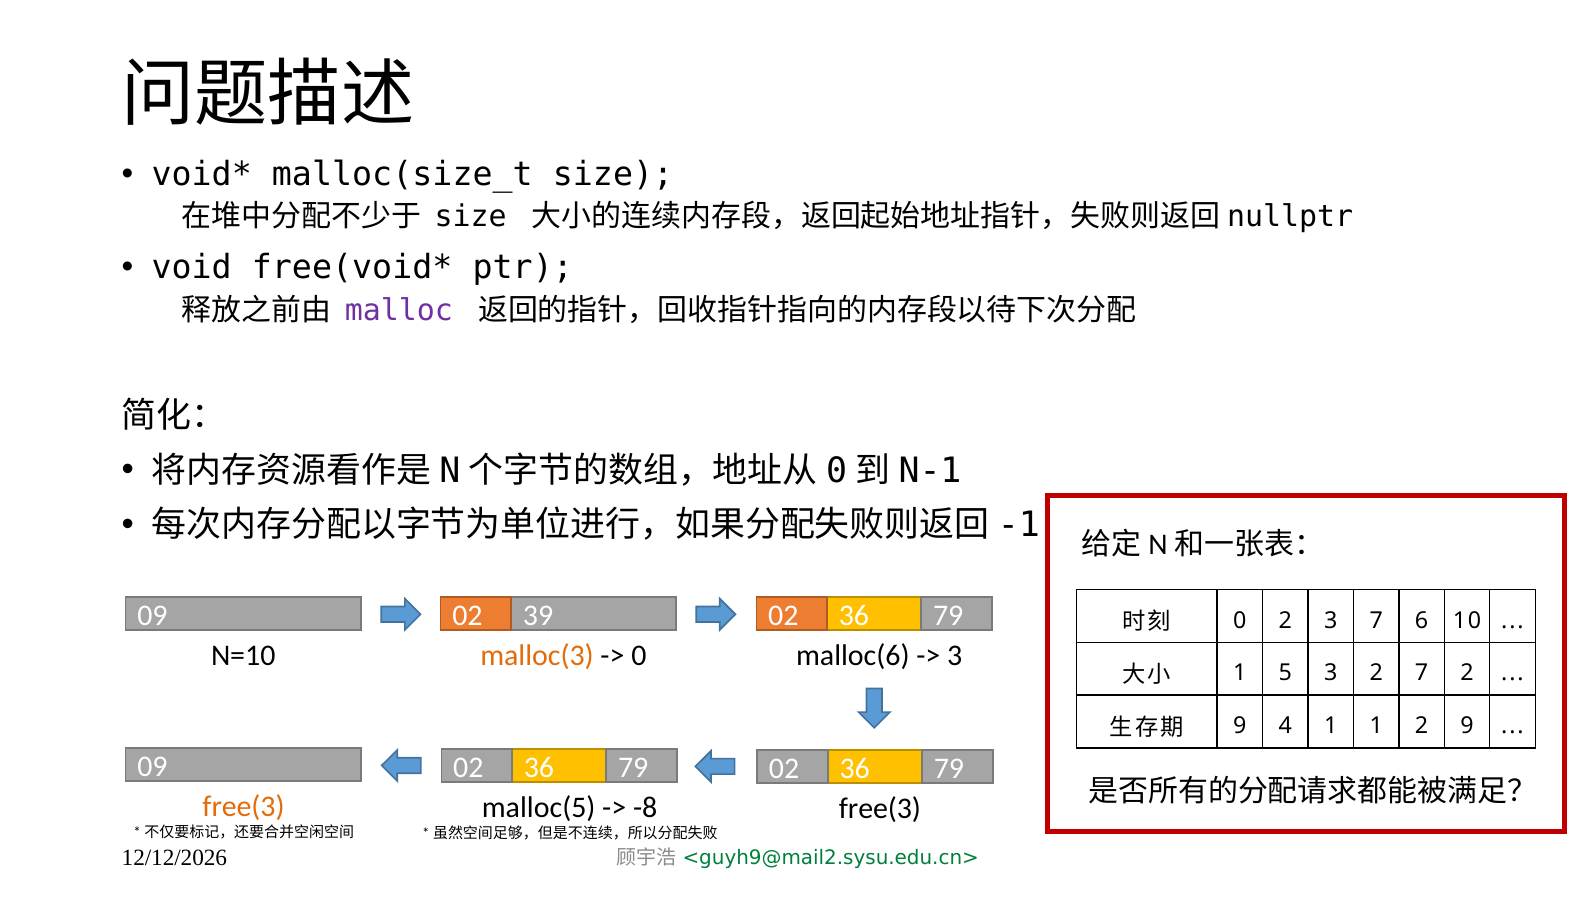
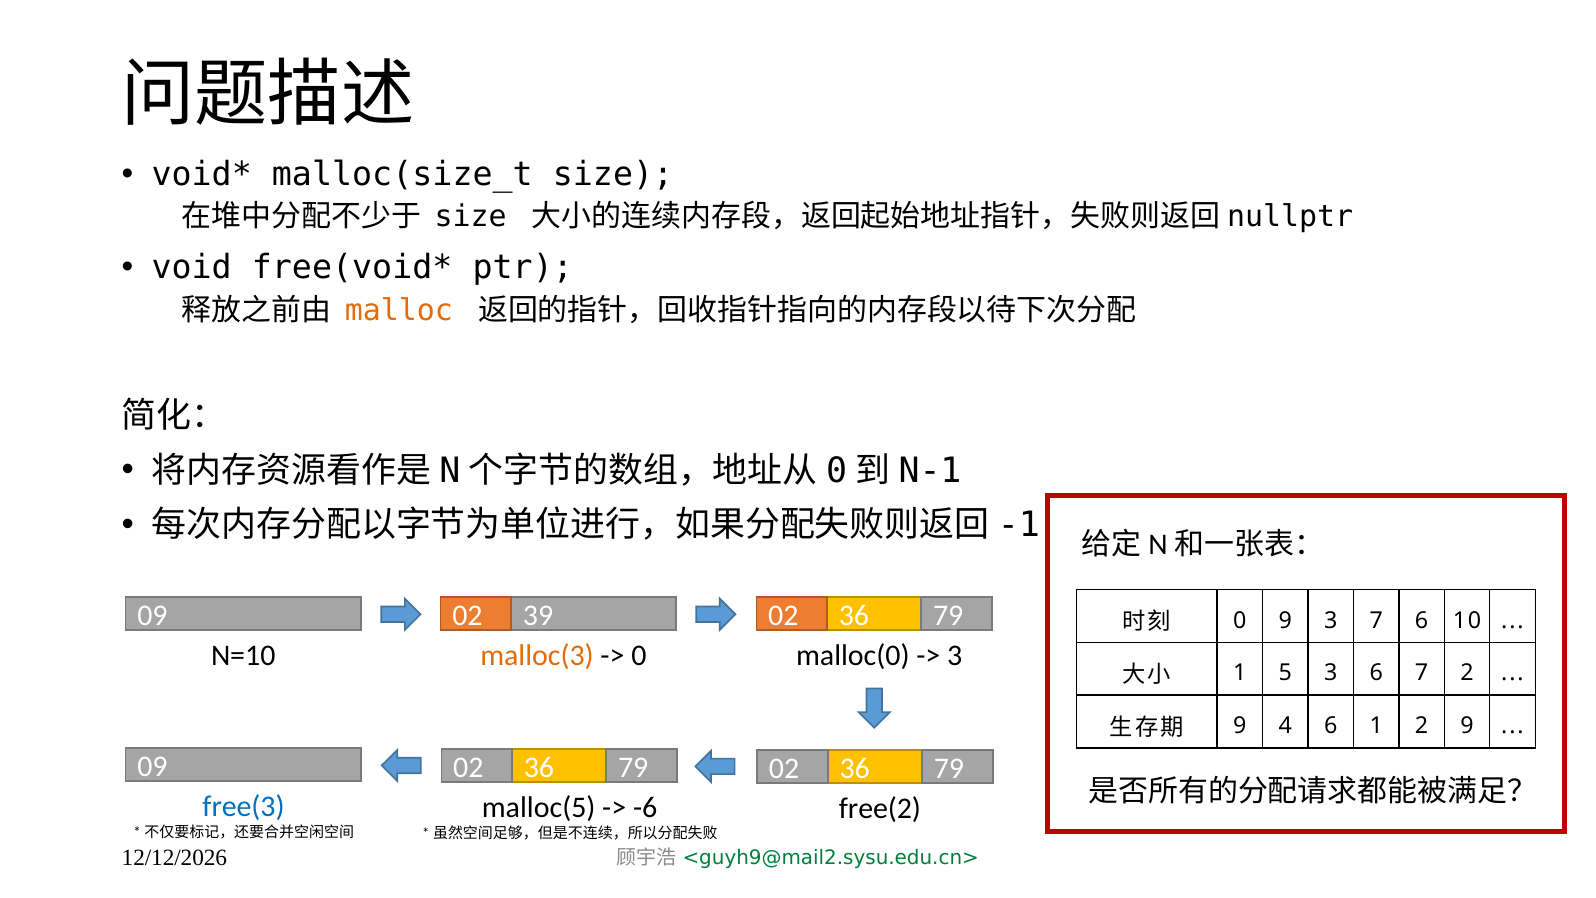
malloc colour: purple -> orange
0 2: 2 -> 9
malloc(6: malloc(6 -> malloc(0
3 2: 2 -> 6
4 1: 1 -> 6
free(3 at (244, 807) colour: orange -> blue
-8: -8 -> -6
free(3 at (880, 809): free(3 -> free(2
